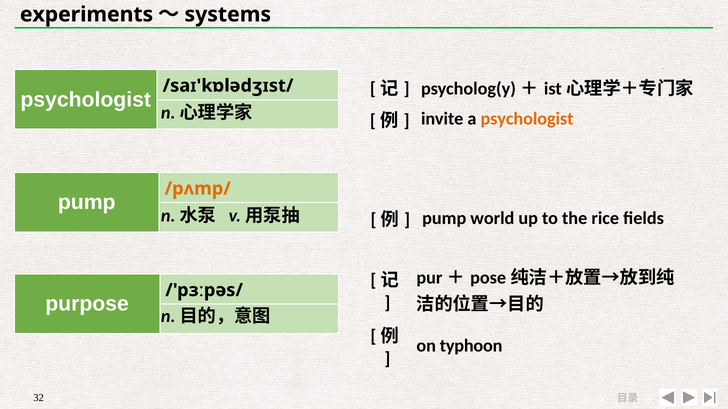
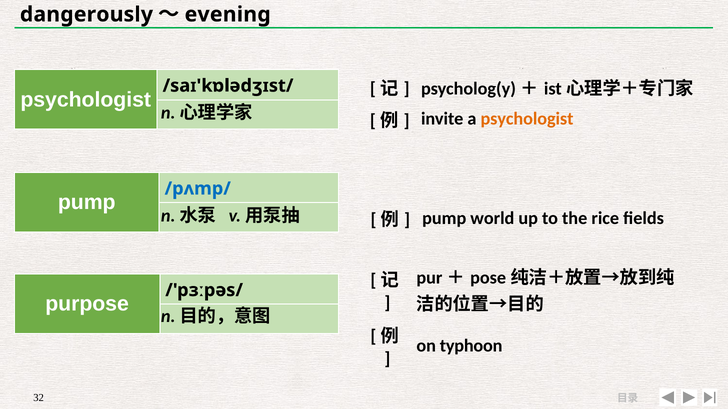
experiments: experiments -> dangerously
systems: systems -> evening
/pʌmp/ colour: orange -> blue
